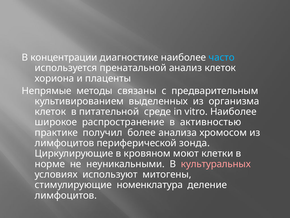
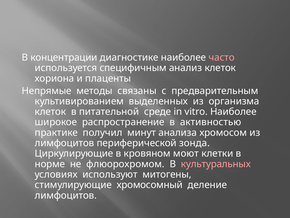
часто colour: light blue -> pink
пренатальной: пренатальной -> специфичным
более: более -> минут
неуникальными: неуникальными -> флюорохромом
номенклатура: номенклатура -> хромосомный
